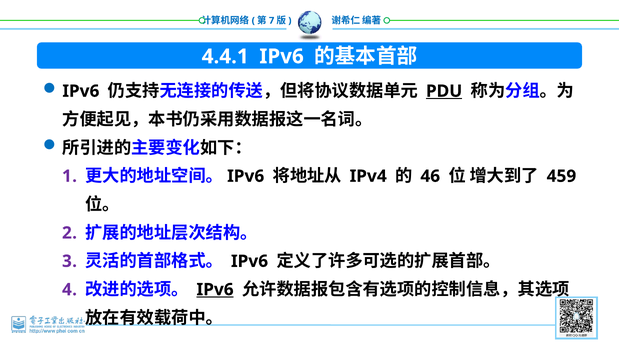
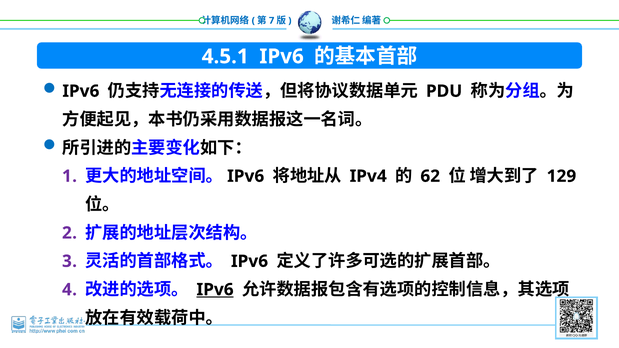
4.4.1: 4.4.1 -> 4.5.1
PDU underline: present -> none
46: 46 -> 62
459: 459 -> 129
